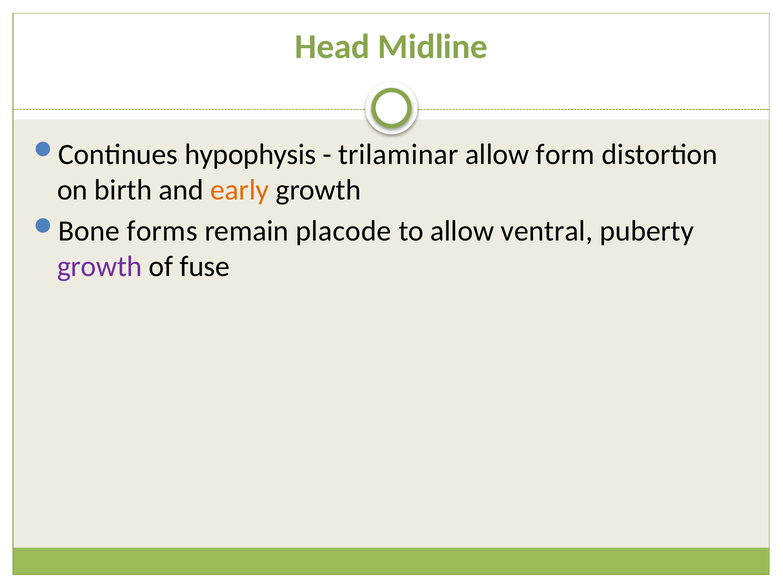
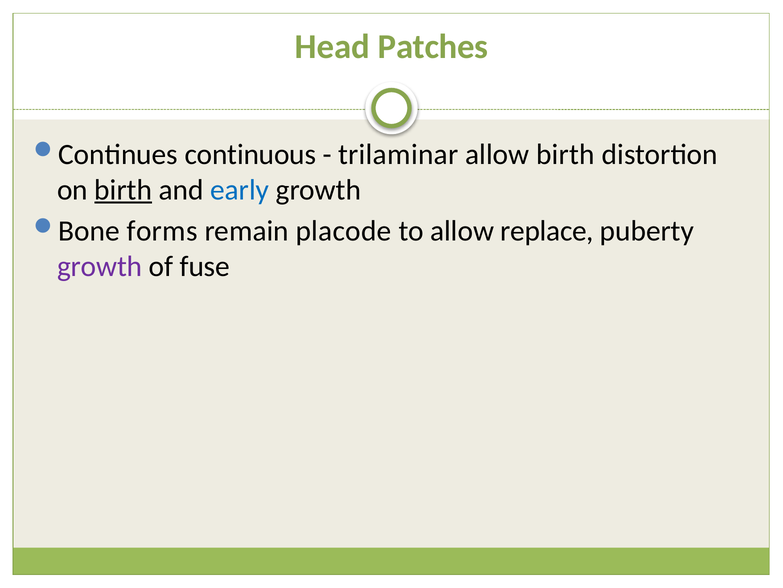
Midline: Midline -> Patches
hypophysis: hypophysis -> continuous
allow form: form -> birth
birth at (123, 190) underline: none -> present
early colour: orange -> blue
ventral: ventral -> replace
